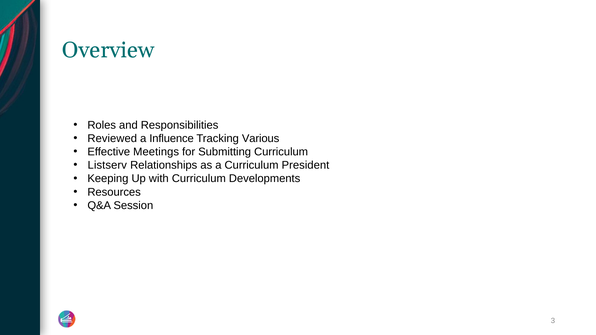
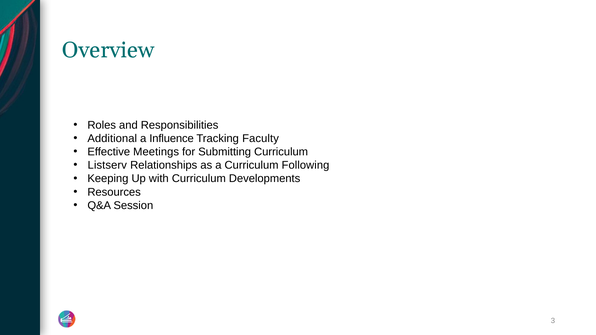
Reviewed: Reviewed -> Additional
Various: Various -> Faculty
President: President -> Following
